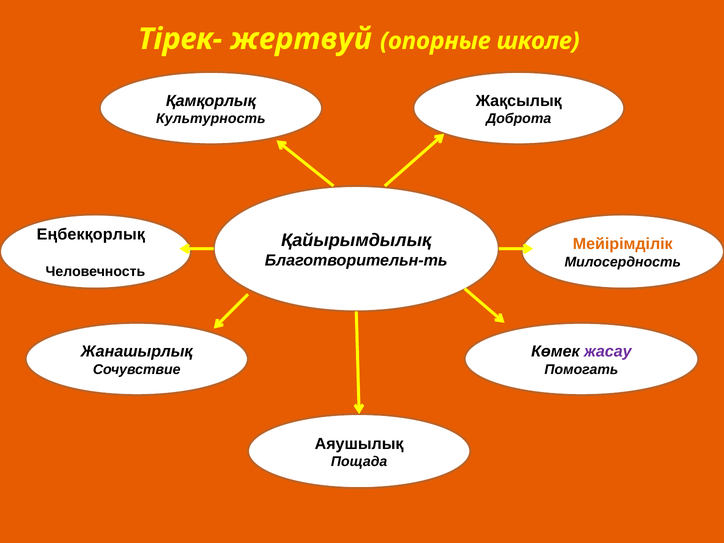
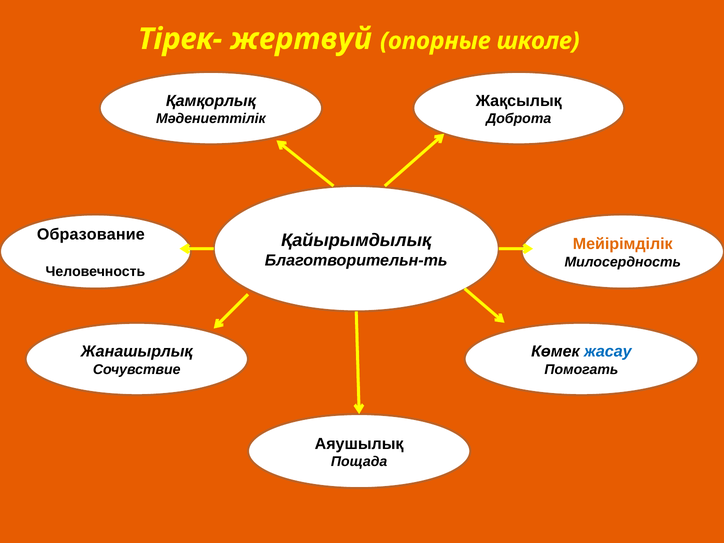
Культурность: Культурность -> Мәдениеттілік
Еңбекқорлық: Еңбекқорлық -> Образование
жасау colour: purple -> blue
